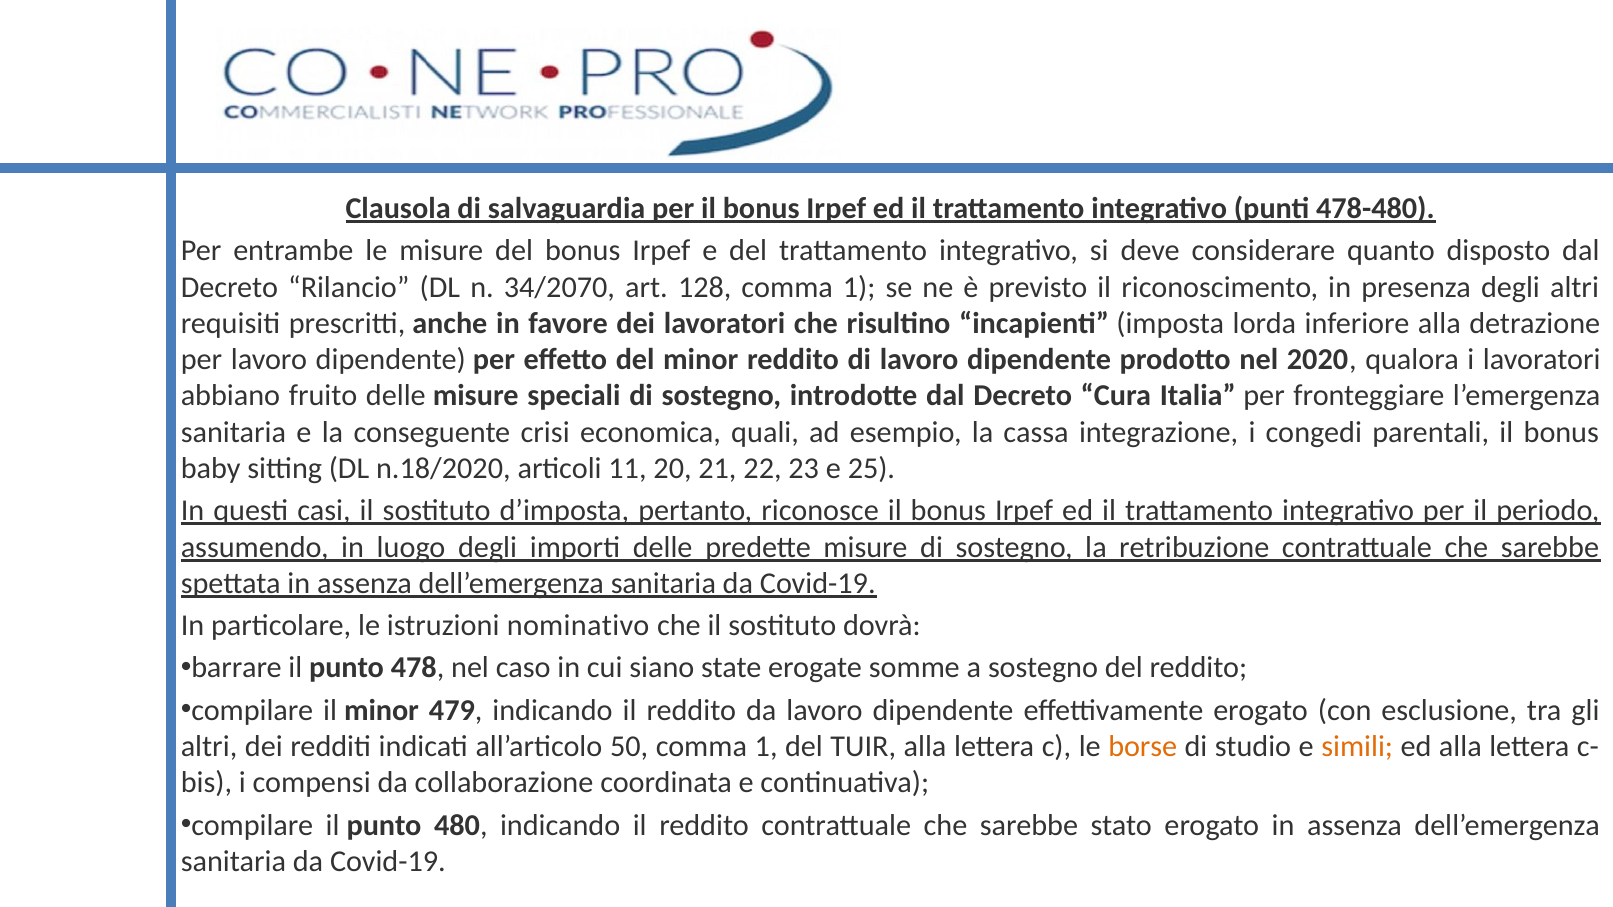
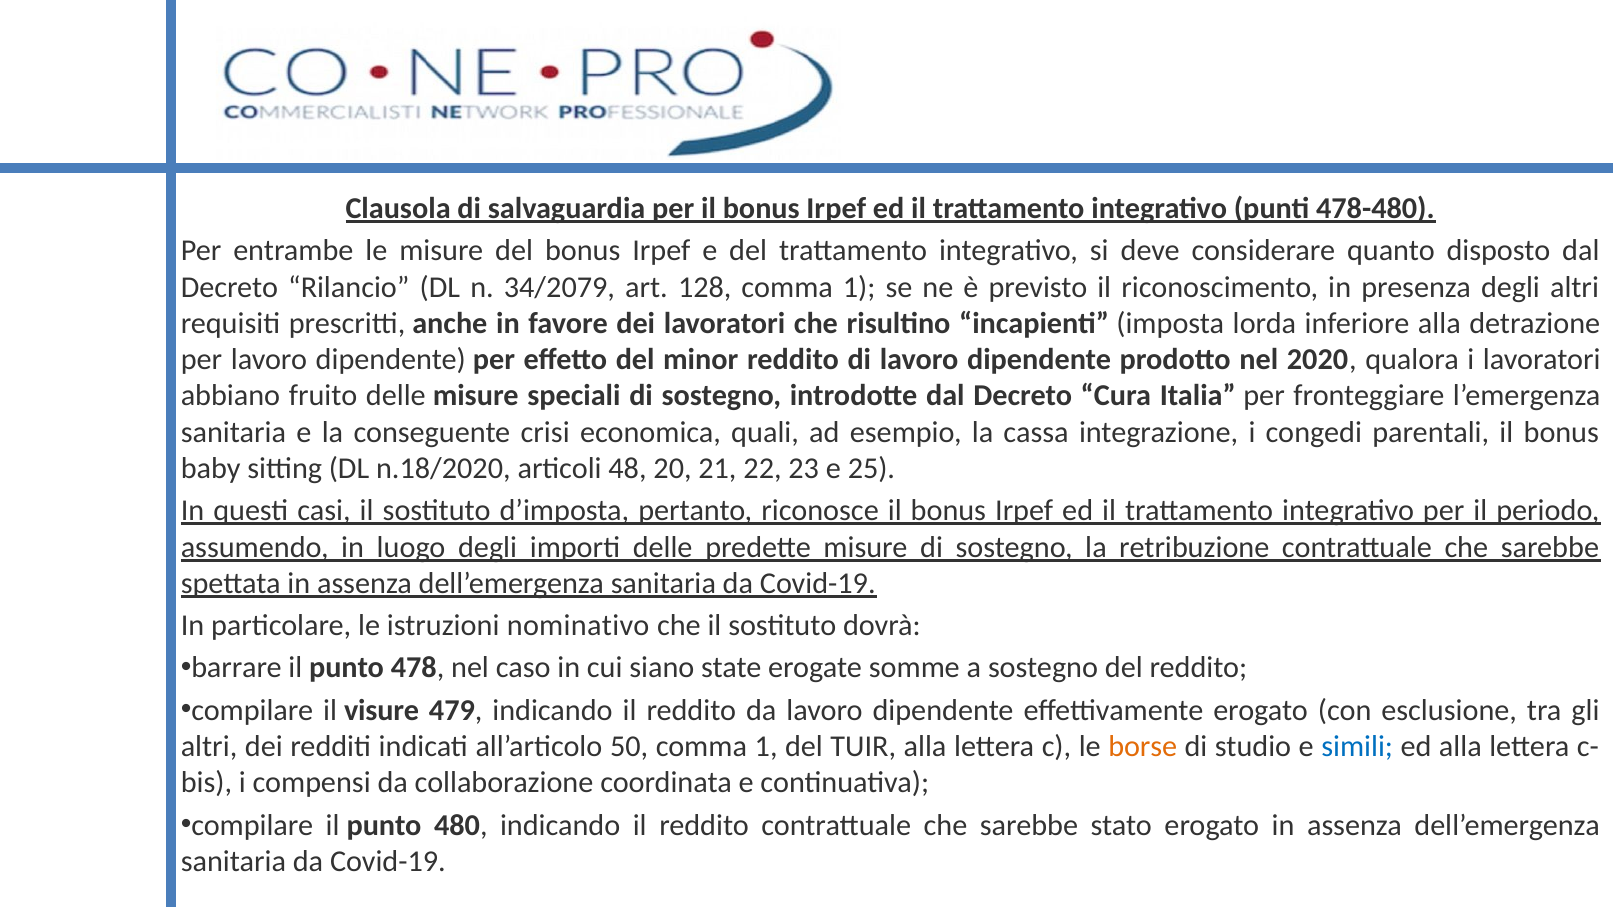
34/2070: 34/2070 -> 34/2079
11: 11 -> 48
il minor: minor -> visure
simili colour: orange -> blue
